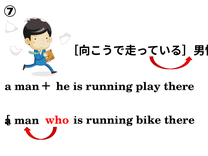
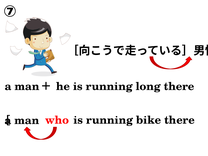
play: play -> long
